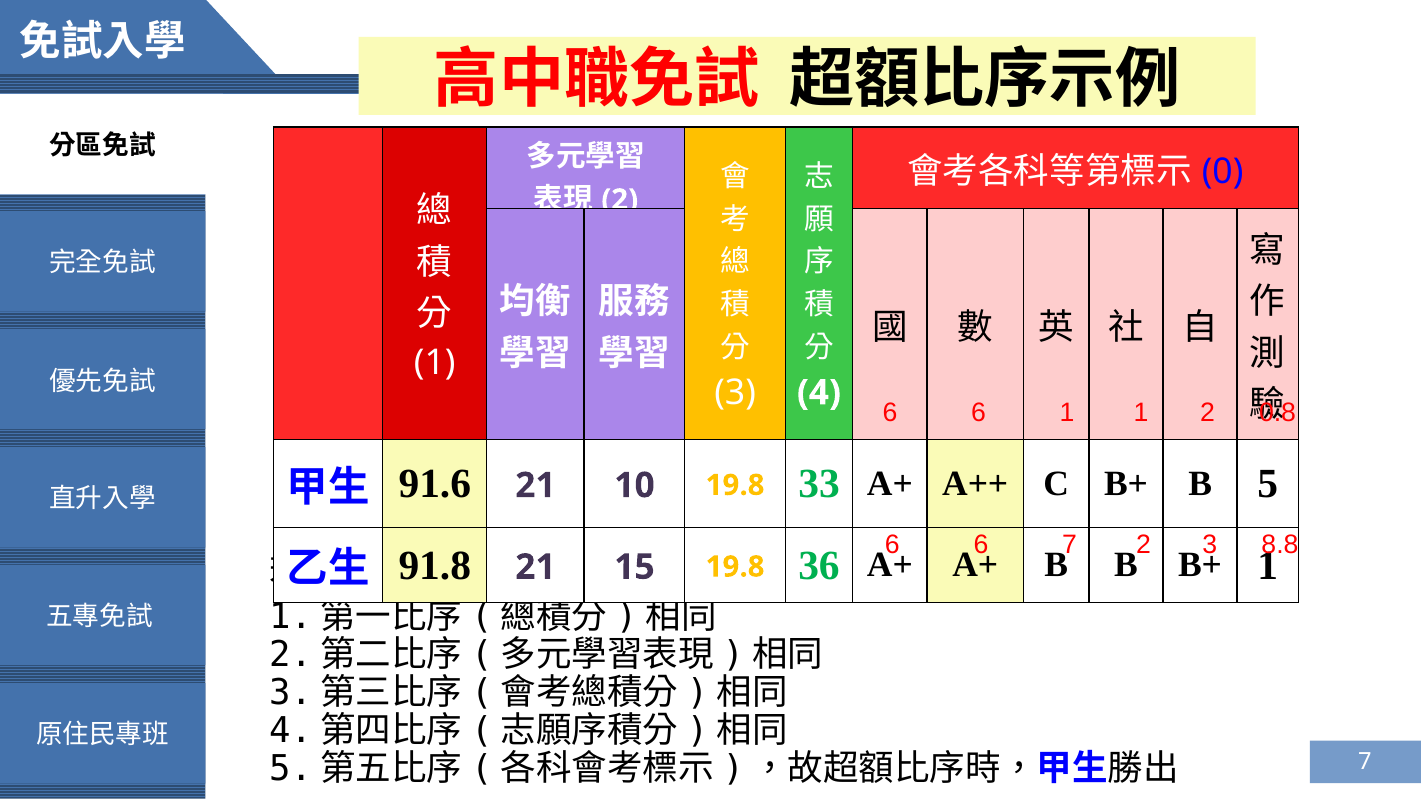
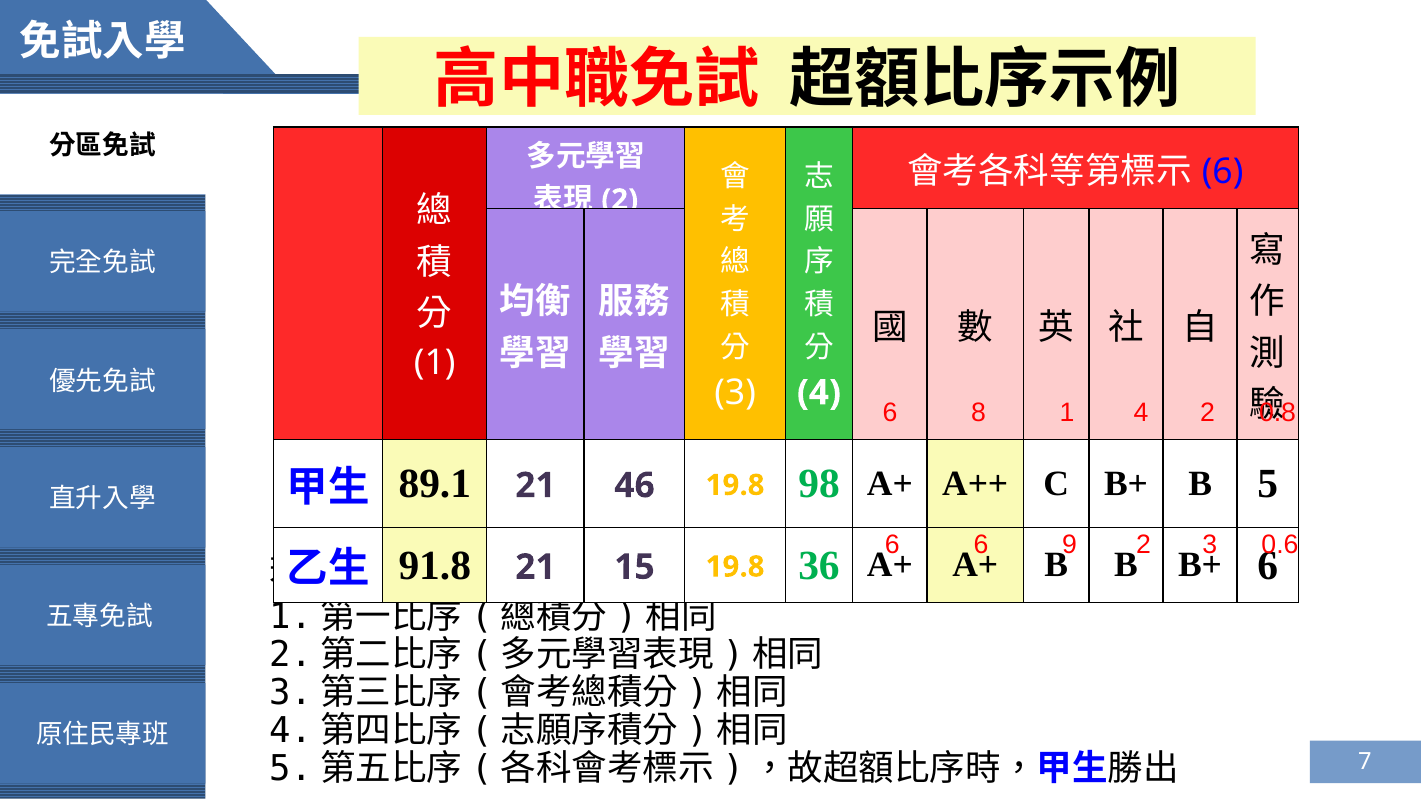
0 at (1223, 171): 0 -> 6
6 at (979, 413): 6 -> 8
1 1: 1 -> 4
91.6: 91.6 -> 89.1
10: 10 -> 46
33: 33 -> 98
7 at (1070, 545): 7 -> 9
8.8: 8.8 -> 0.6
1 at (1268, 566): 1 -> 6
